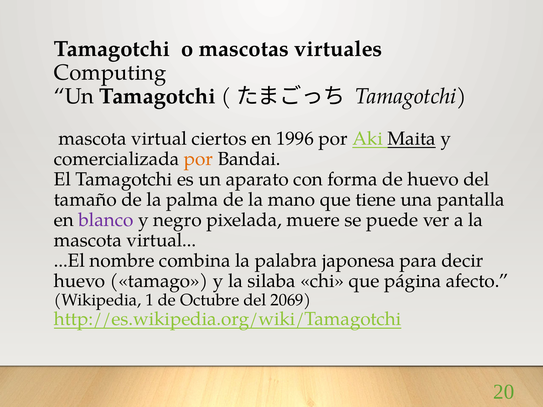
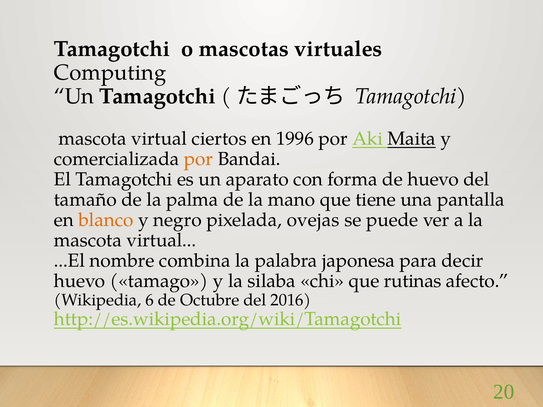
blanco colour: purple -> orange
muere: muere -> ovejas
página: página -> rutinas
1: 1 -> 6
2069: 2069 -> 2016
